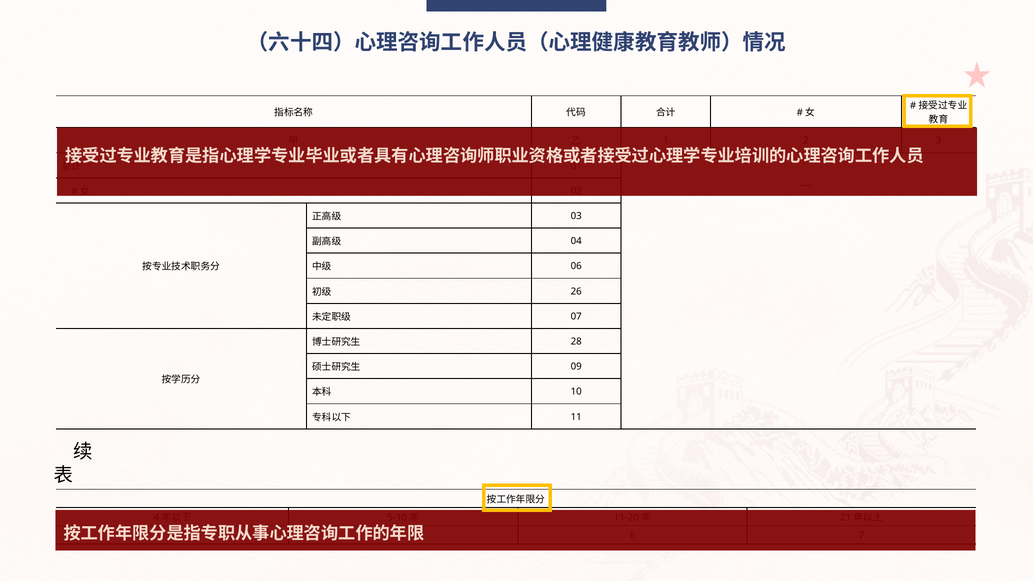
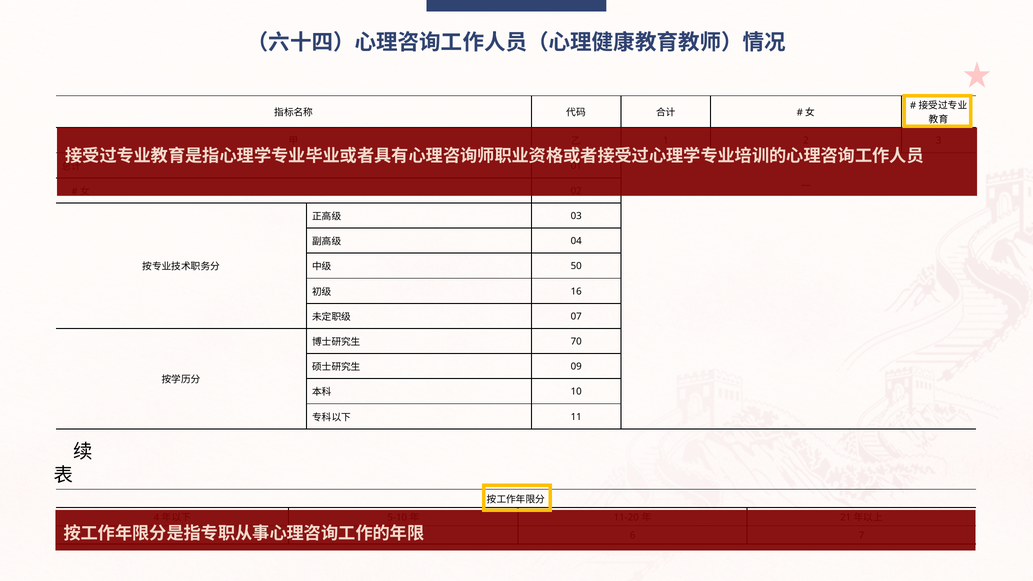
06: 06 -> 50
26: 26 -> 16
28: 28 -> 70
